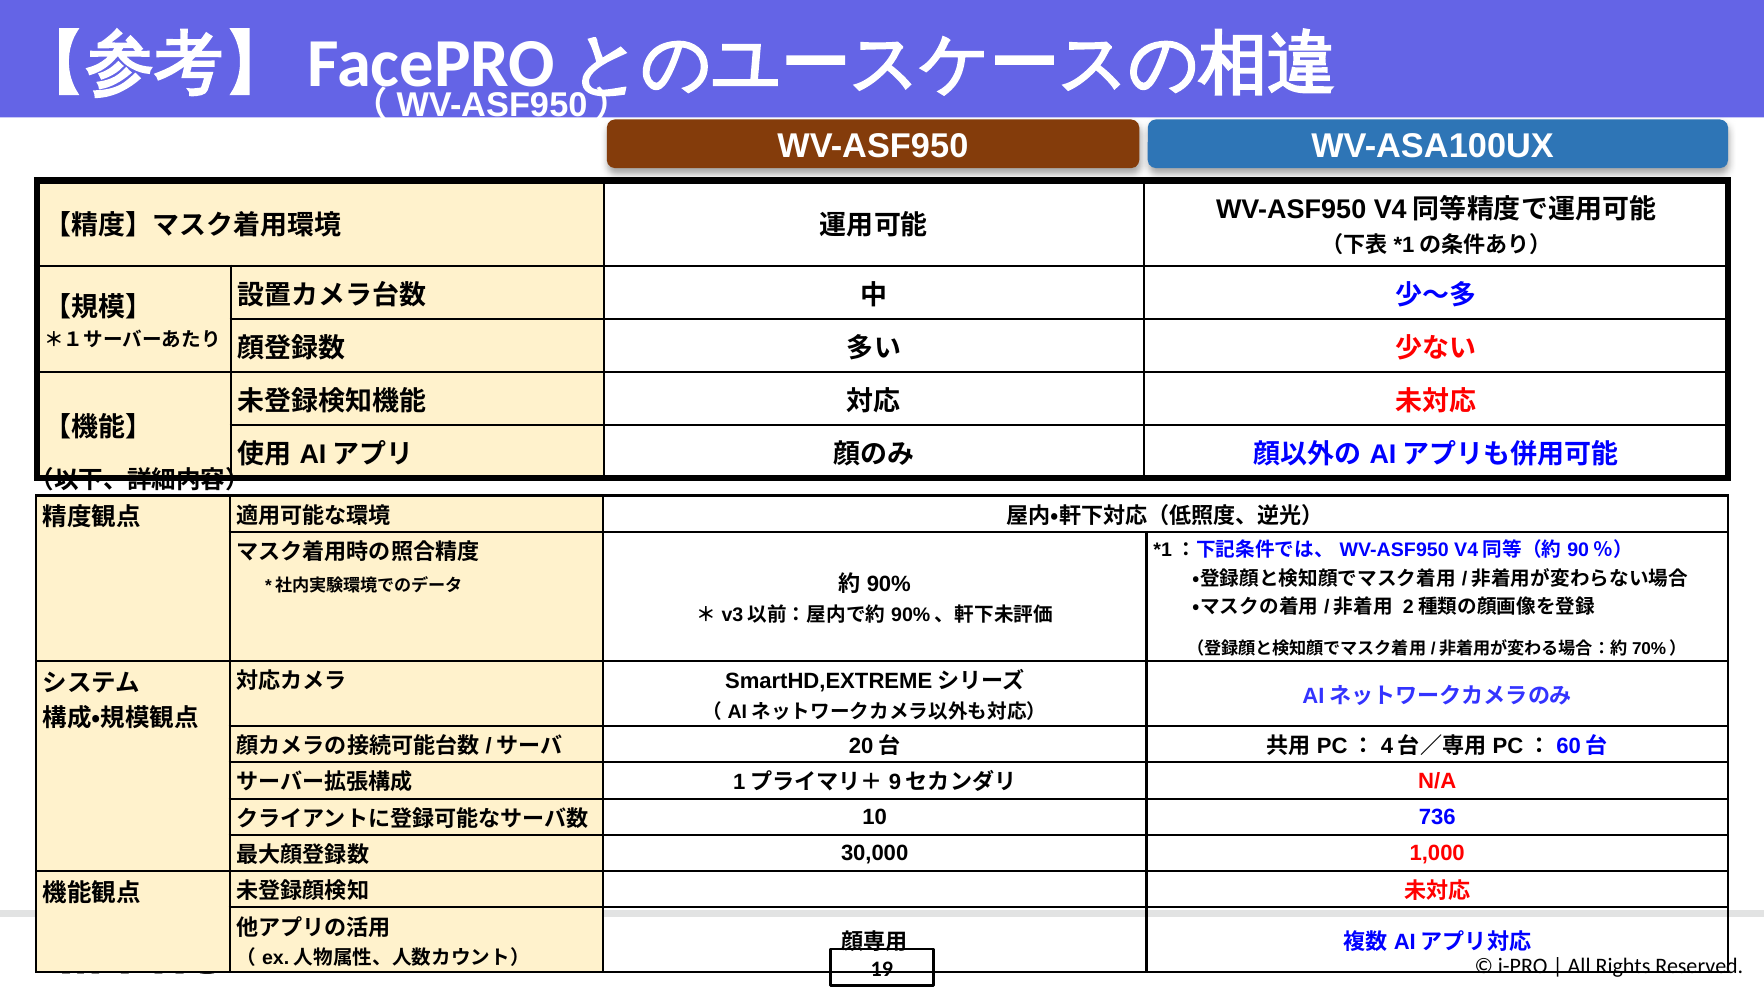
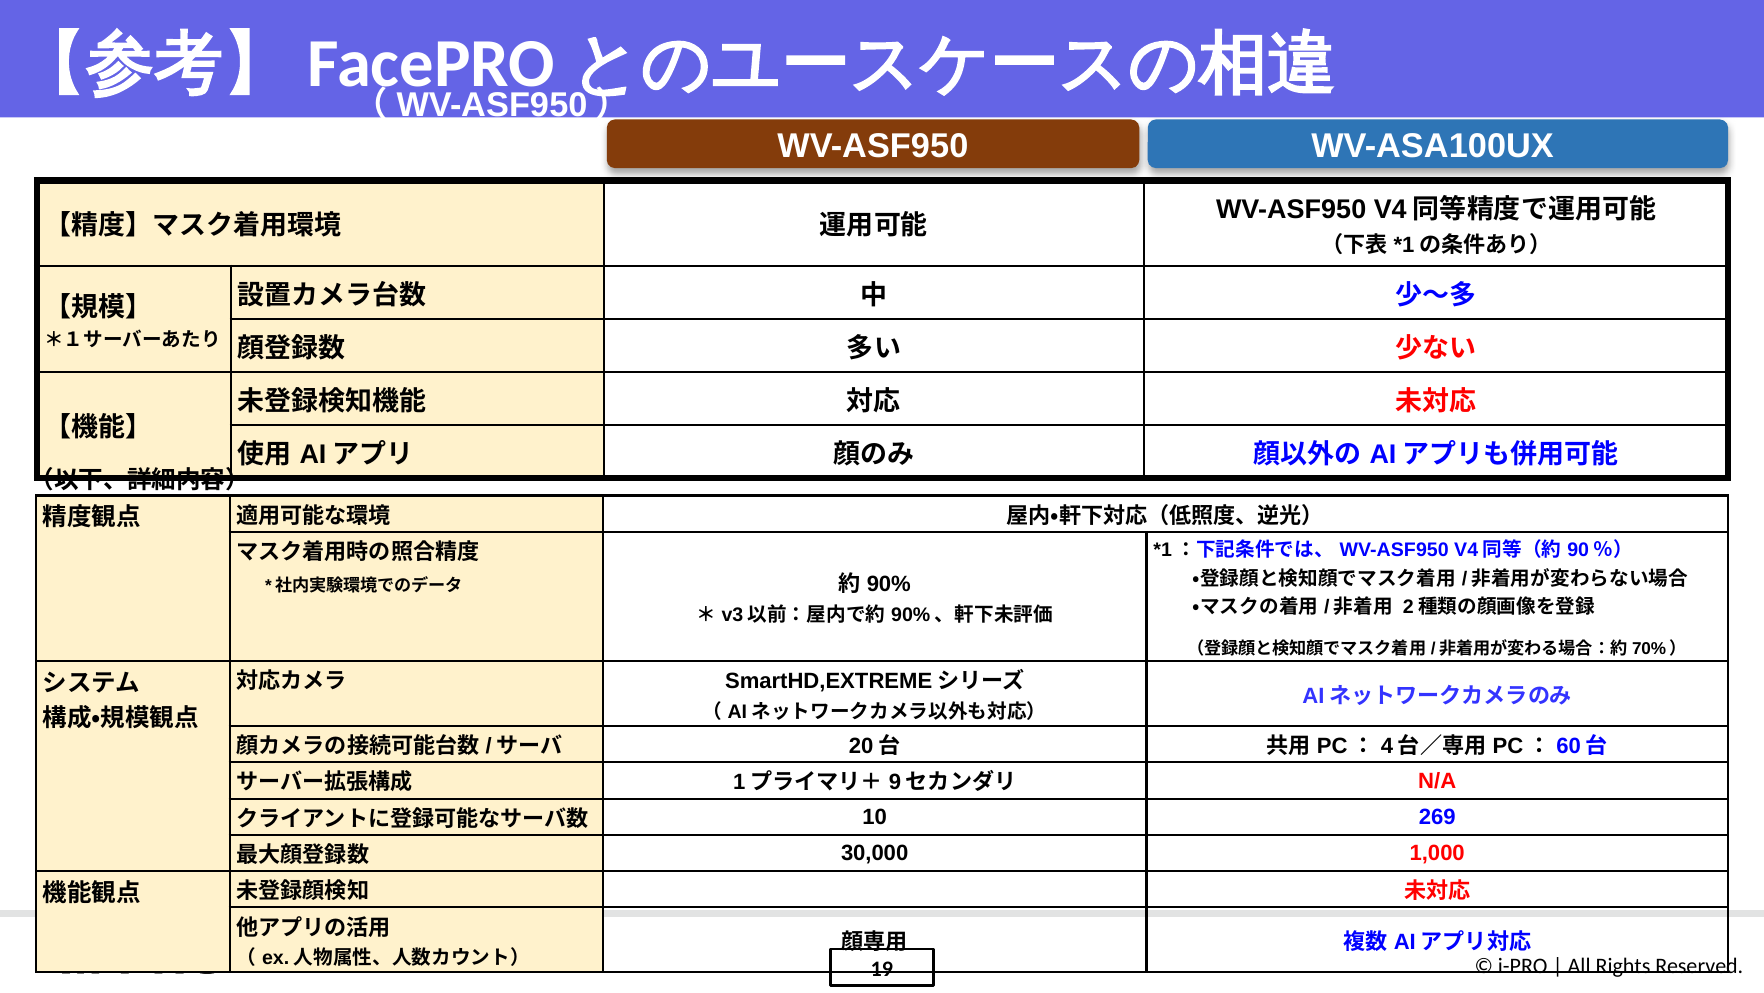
736: 736 -> 269
